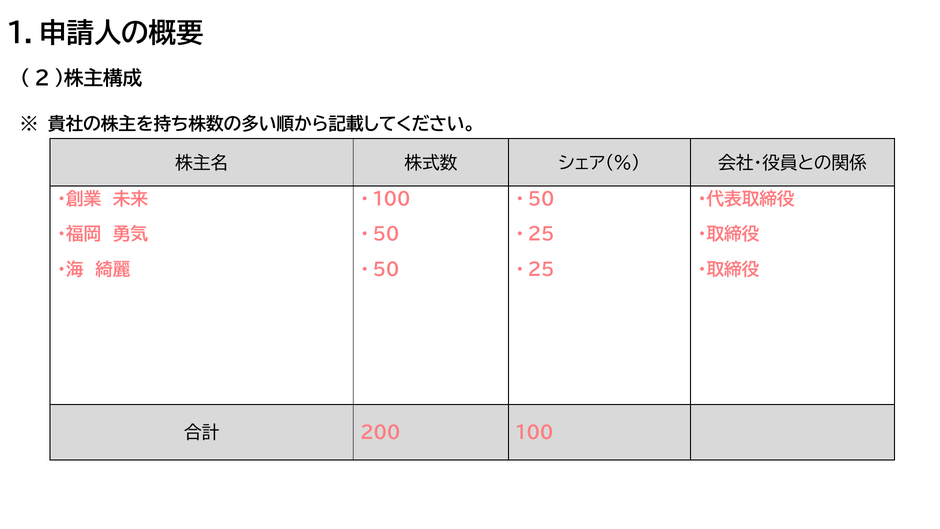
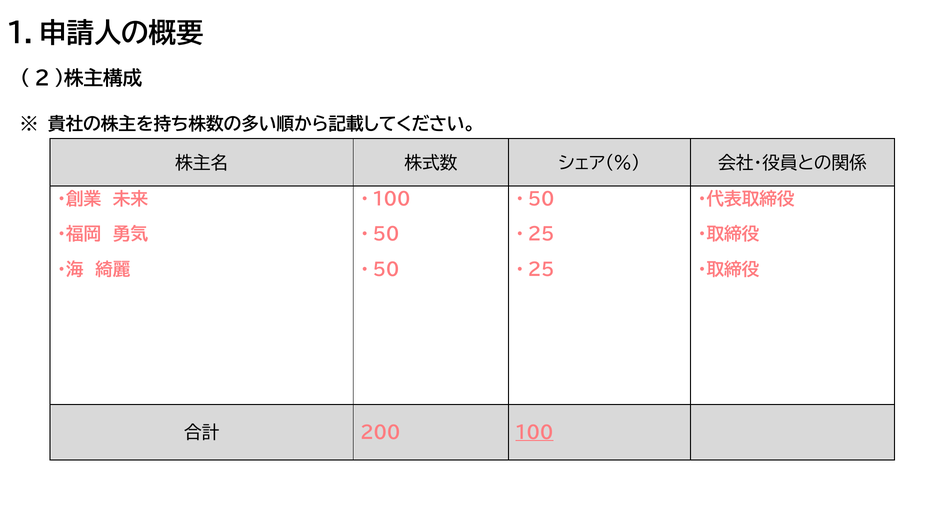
100 underline: none -> present
